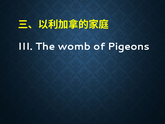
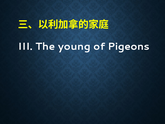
womb: womb -> young
